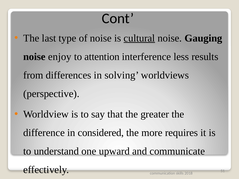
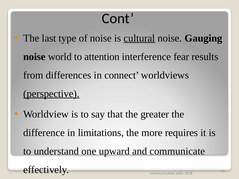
enjoy: enjoy -> world
less: less -> fear
solving: solving -> connect
perspective underline: none -> present
considered: considered -> limitations
